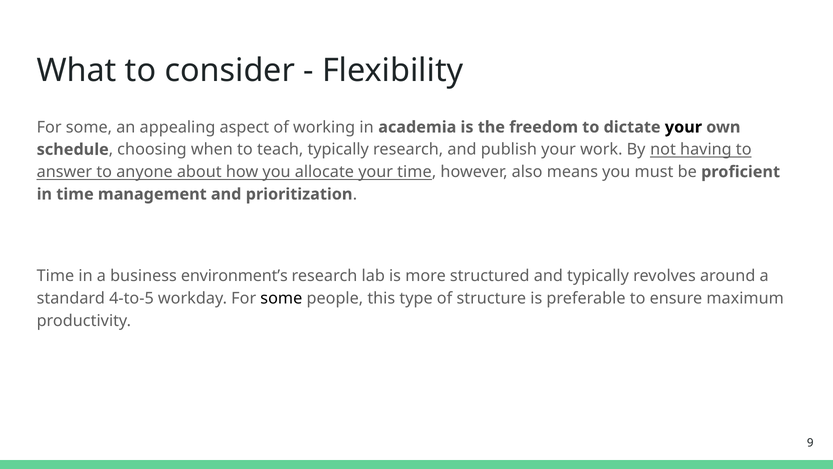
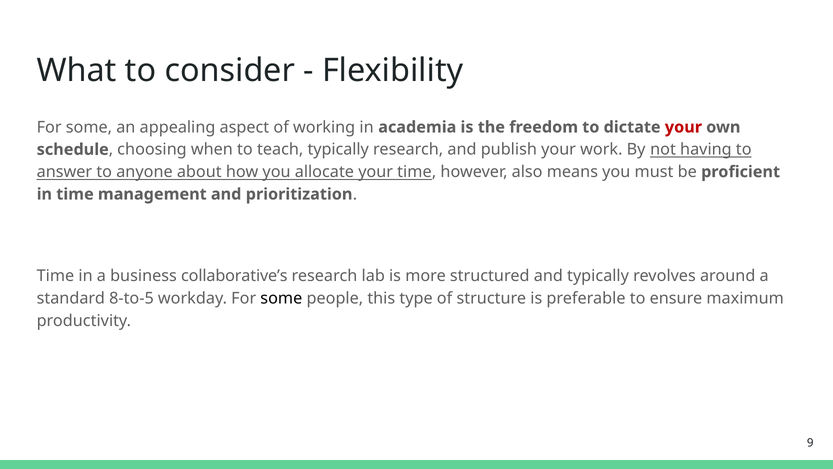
your at (683, 127) colour: black -> red
environment’s: environment’s -> collaborative’s
4-to-5: 4-to-5 -> 8-to-5
